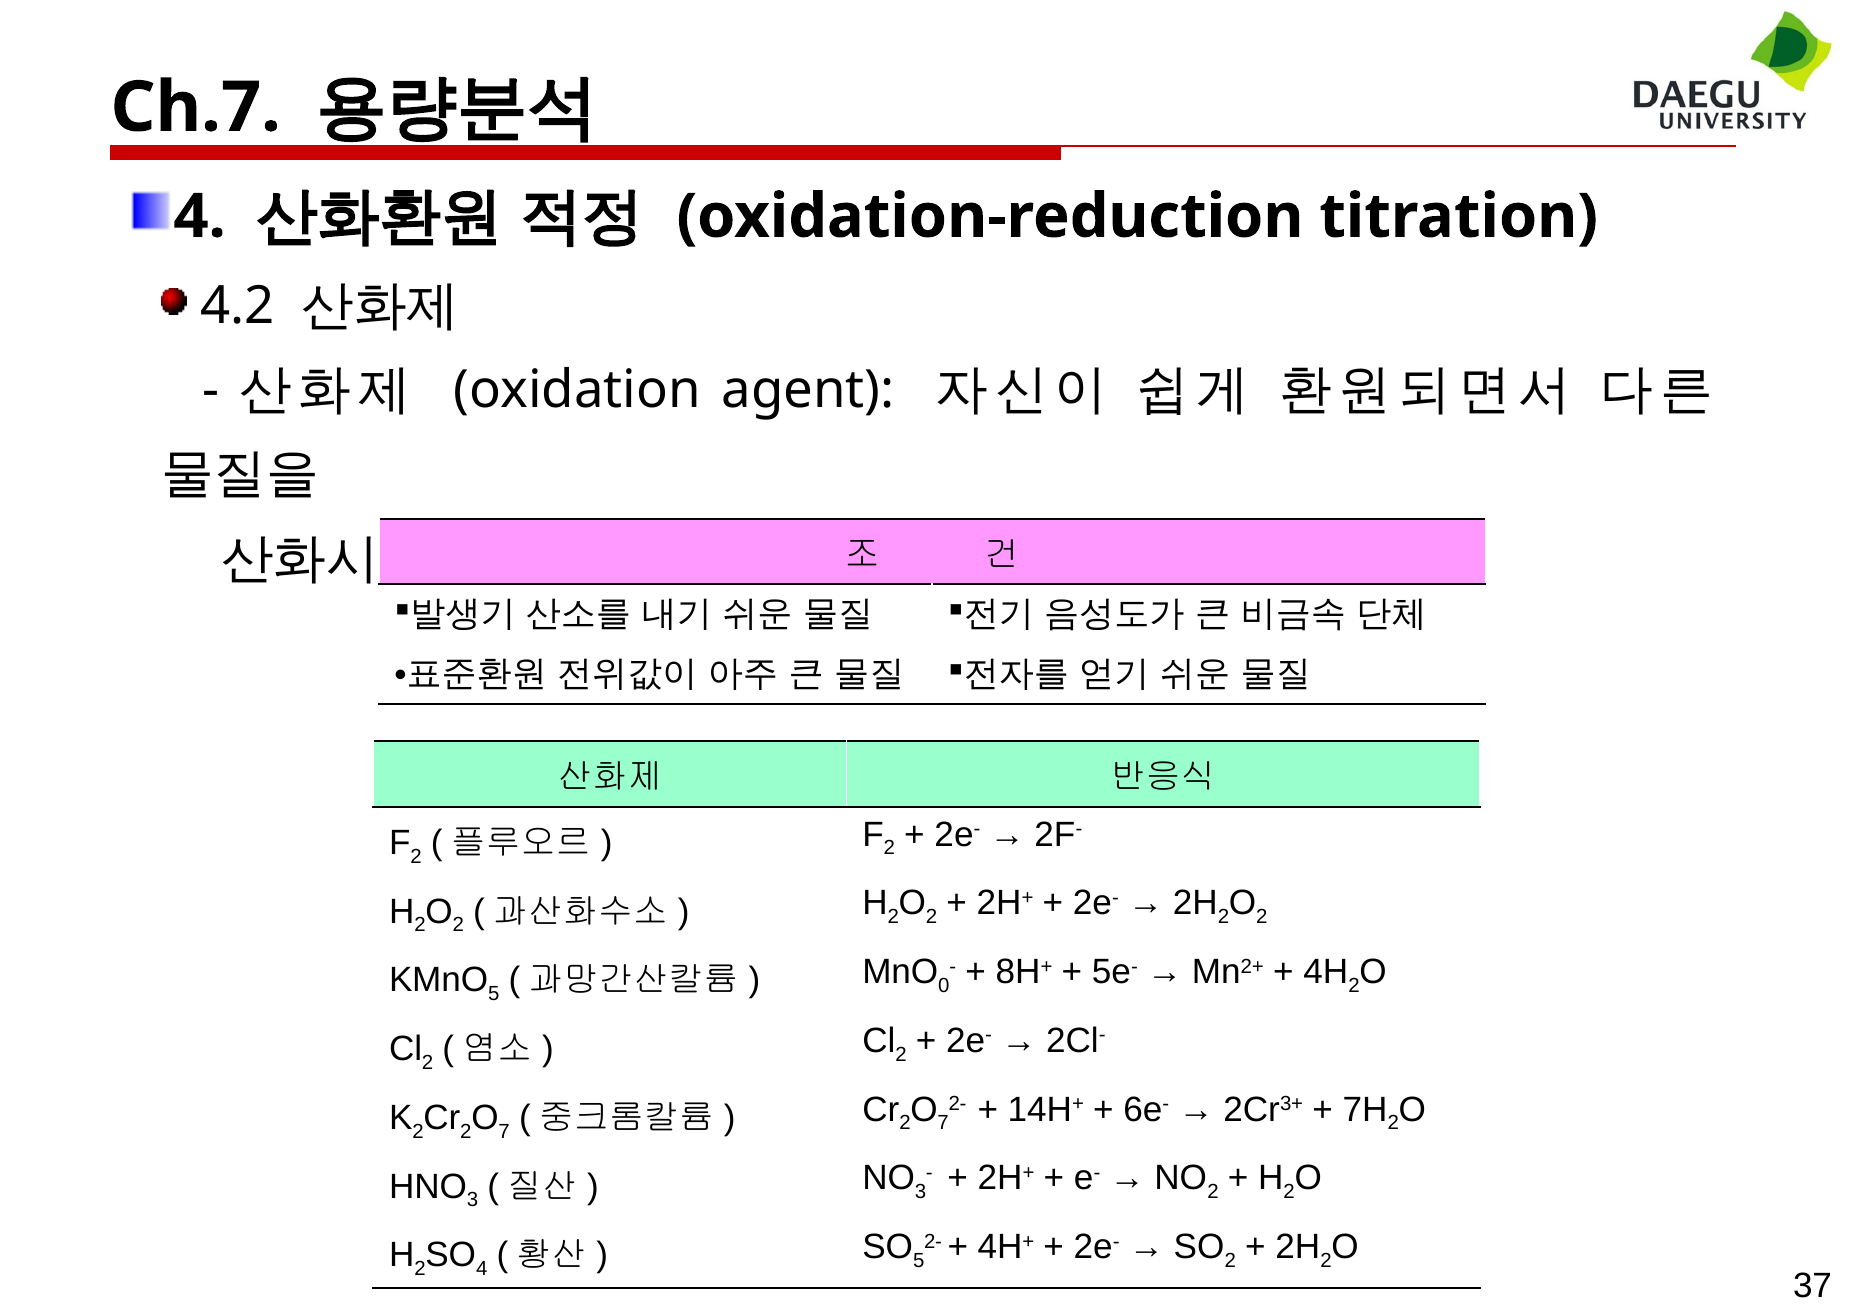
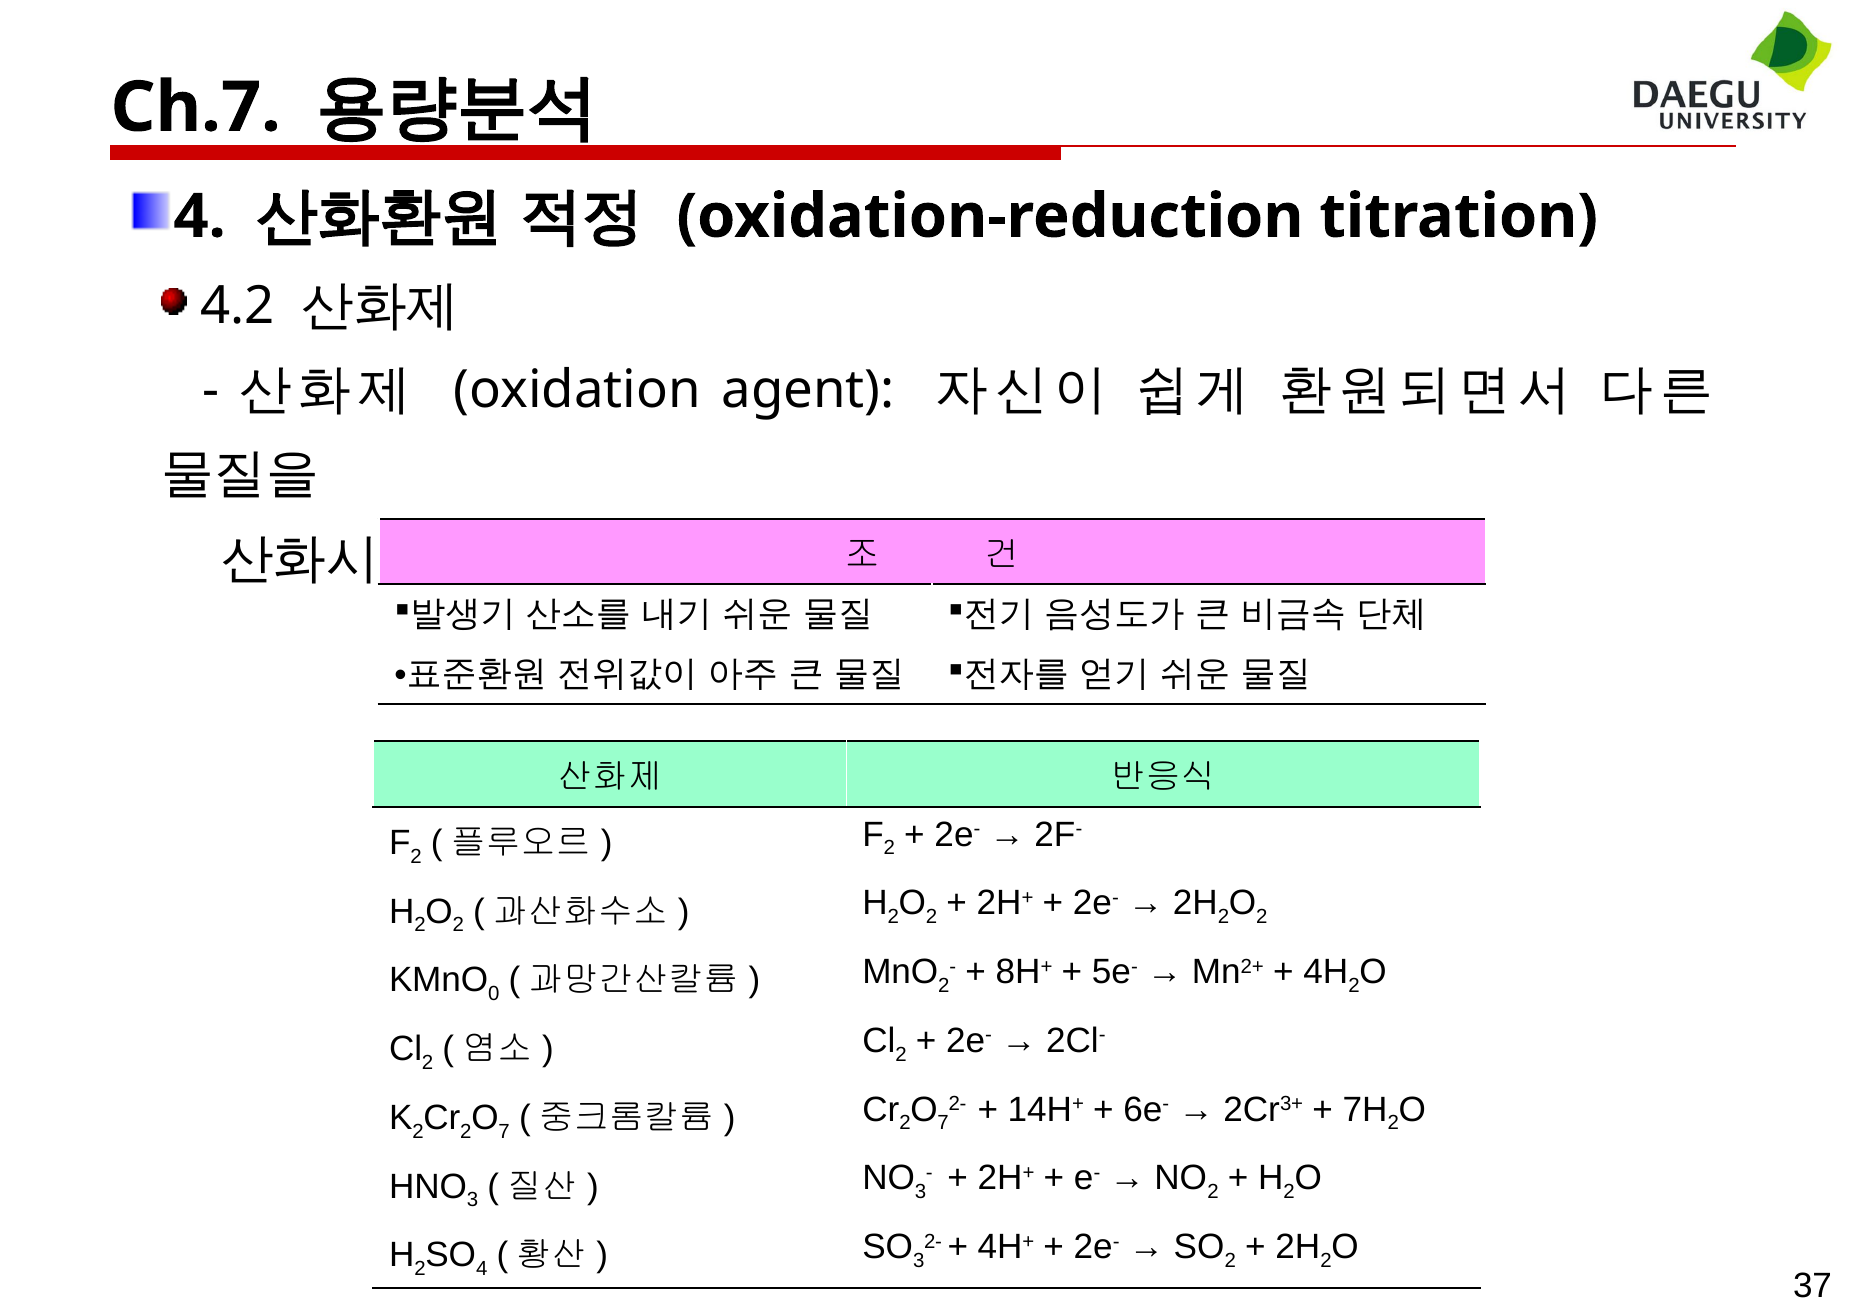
5 at (494, 994): 5 -> 0
0 at (944, 986): 0 -> 2
5 at (919, 1261): 5 -> 3
